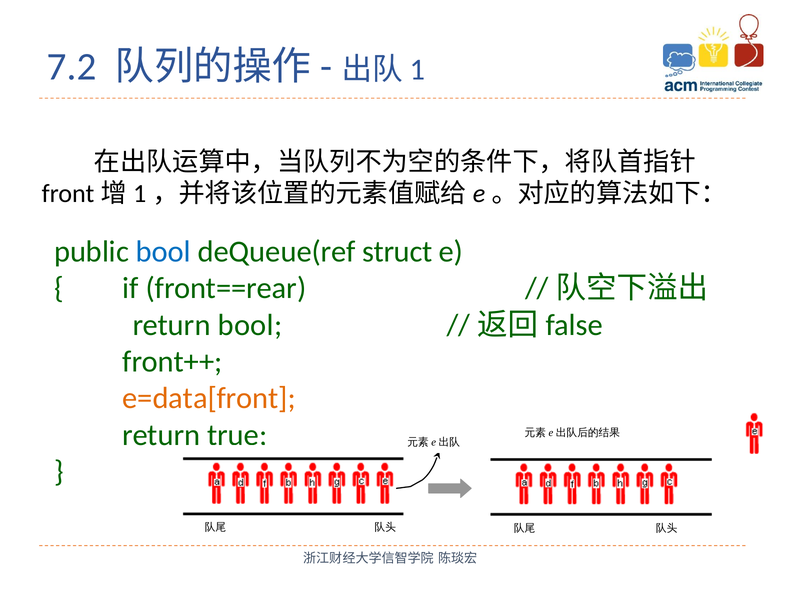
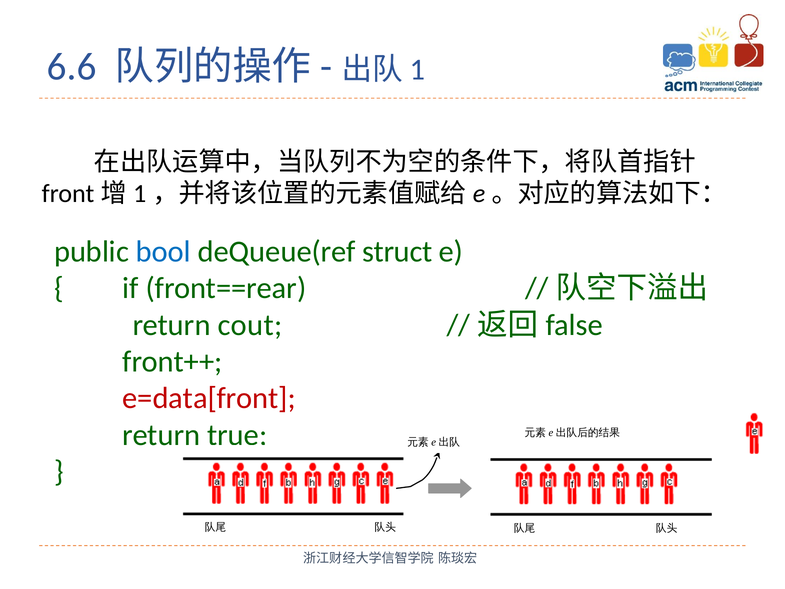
7.2: 7.2 -> 6.6
return bool: bool -> cout
e=data[front colour: orange -> red
